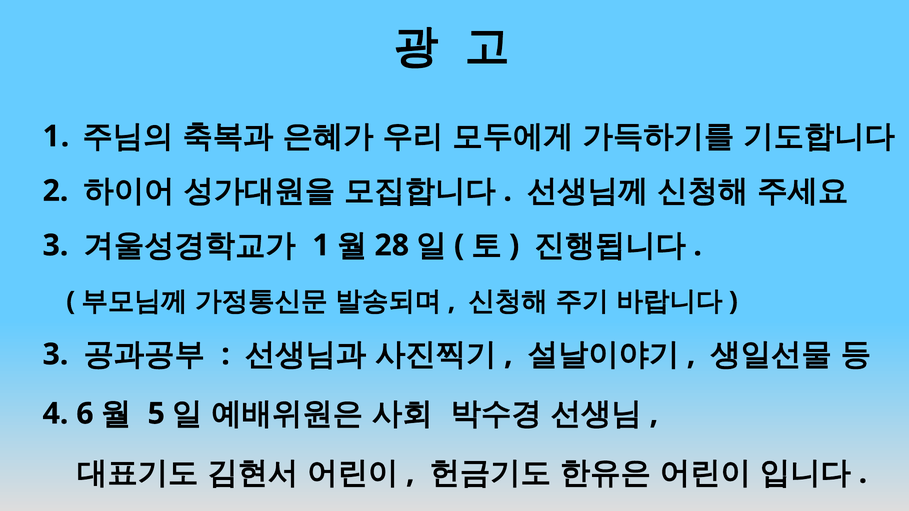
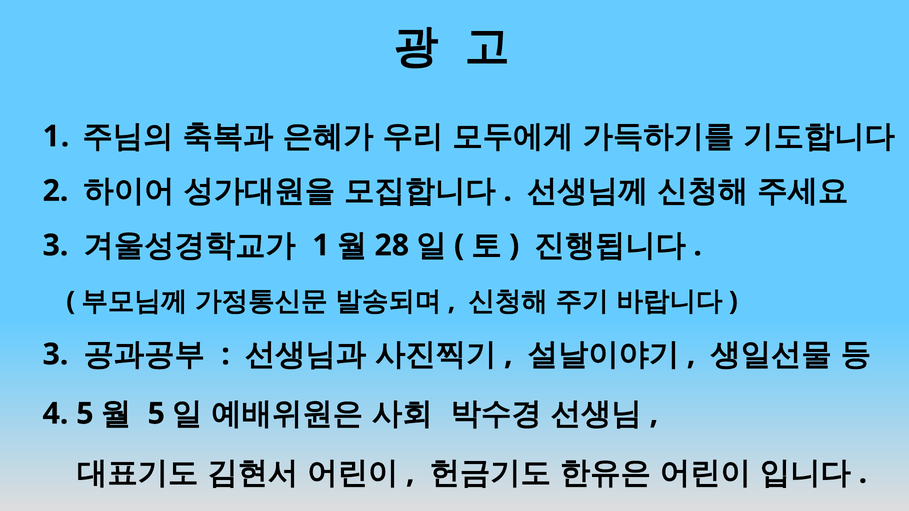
4 6: 6 -> 5
